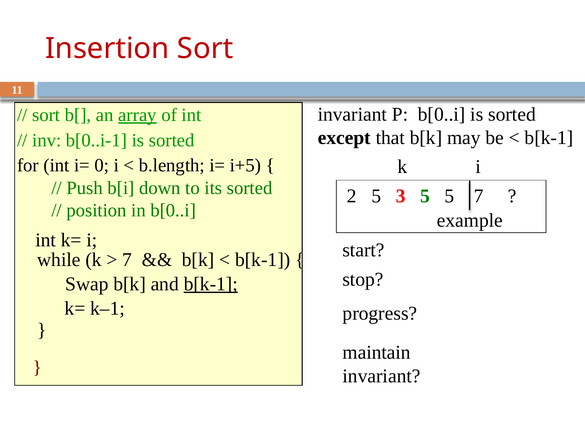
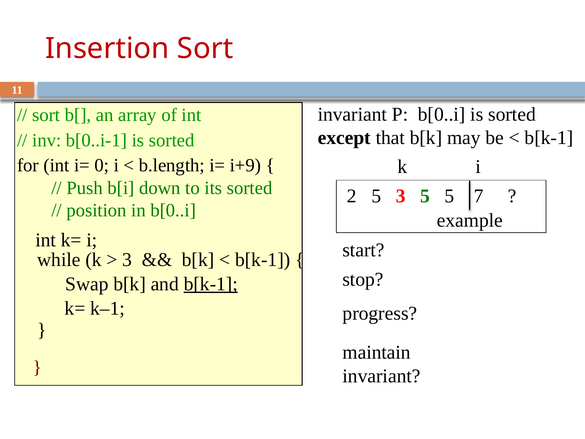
array underline: present -> none
i+5: i+5 -> i+9
7 at (127, 260): 7 -> 3
